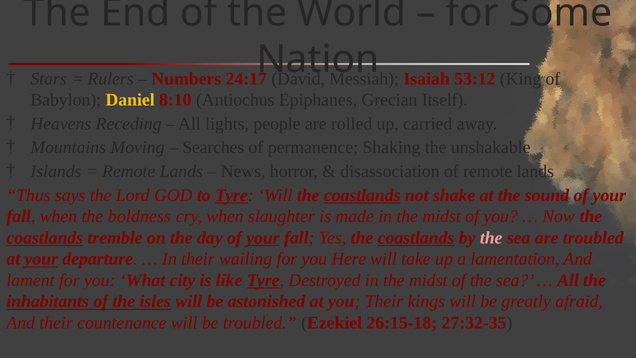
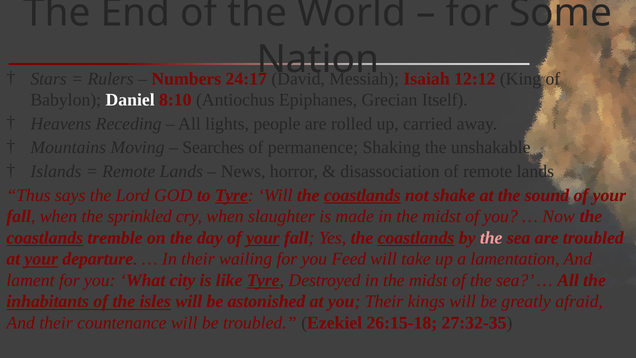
53:12: 53:12 -> 12:12
Daniel colour: yellow -> white
boldness: boldness -> sprinkled
Here: Here -> Feed
